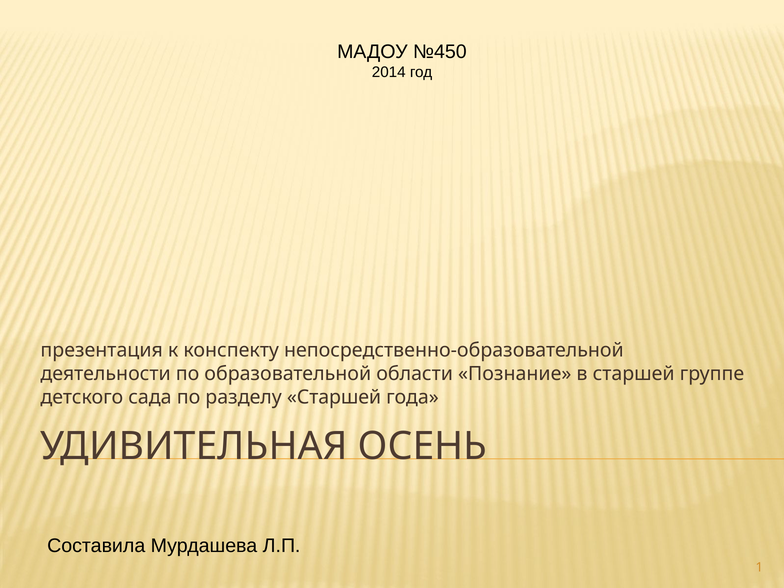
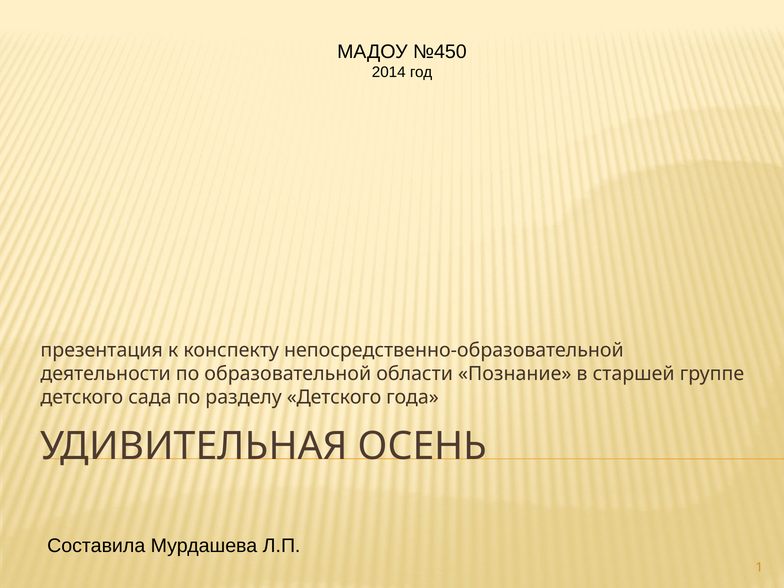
разделу Старшей: Старшей -> Детского
